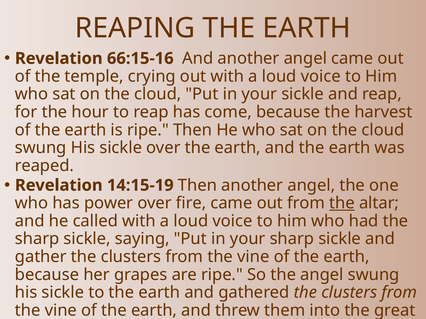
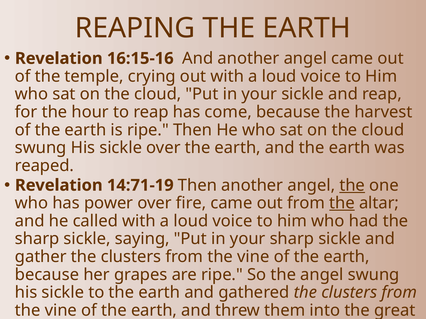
66:15-16: 66:15-16 -> 16:15-16
14:15-19: 14:15-19 -> 14:71-19
the at (352, 186) underline: none -> present
